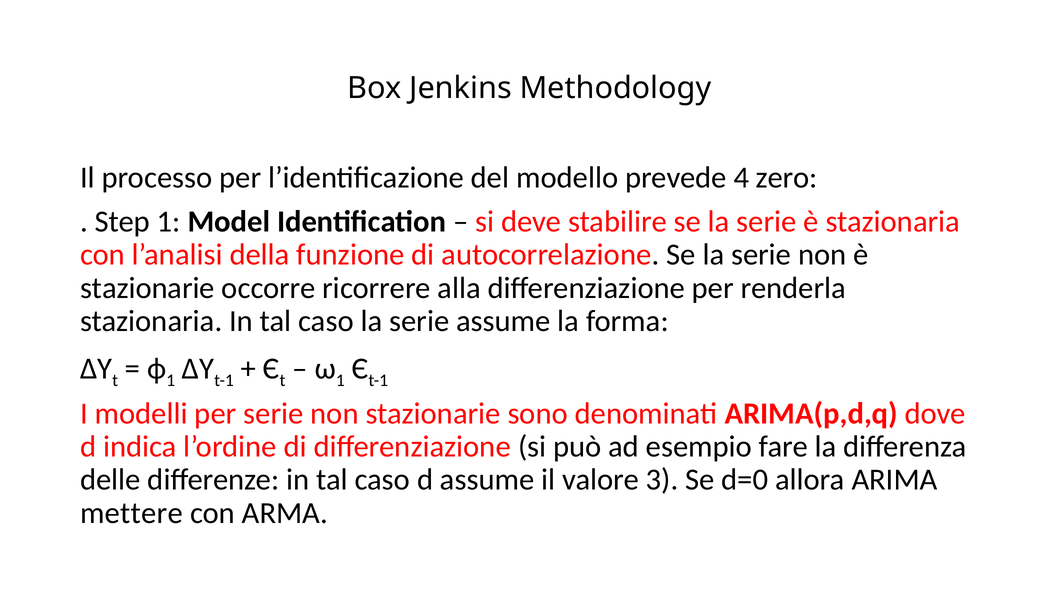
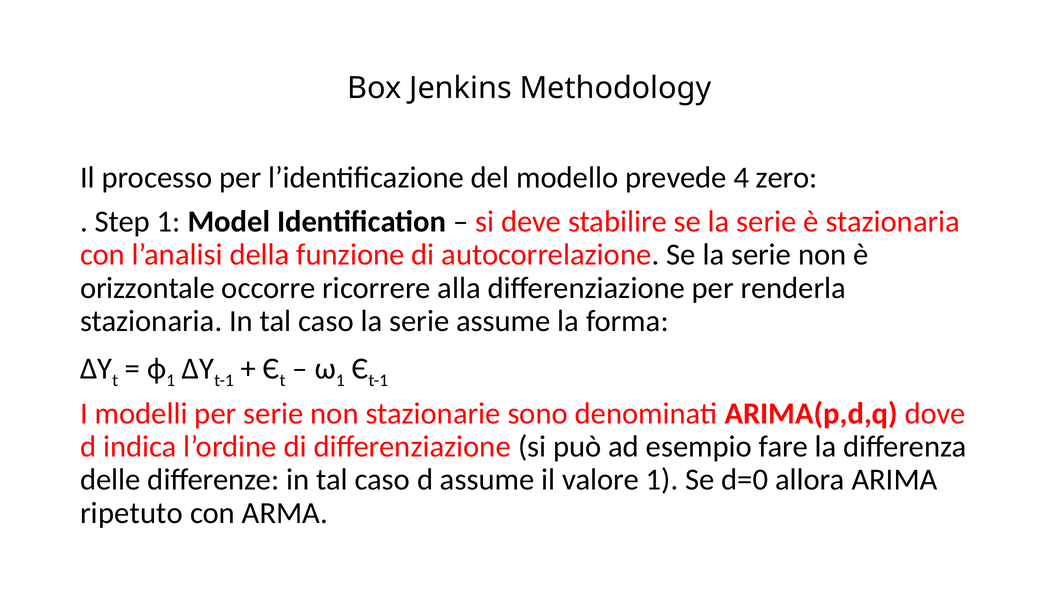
stazionarie at (147, 288): stazionarie -> orizzontale
valore 3: 3 -> 1
mettere: mettere -> ripetuto
